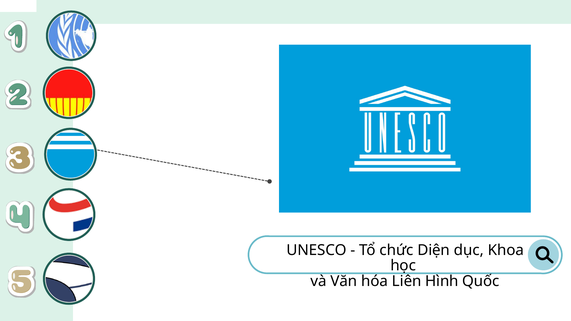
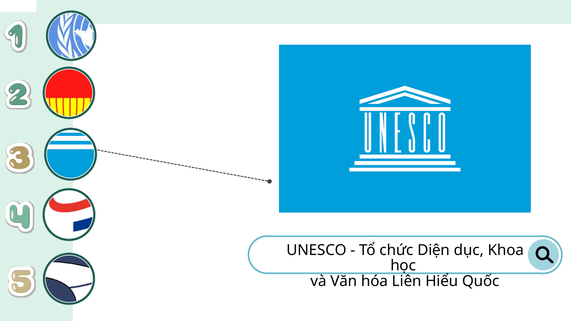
Hình: Hình -> Hiểu
